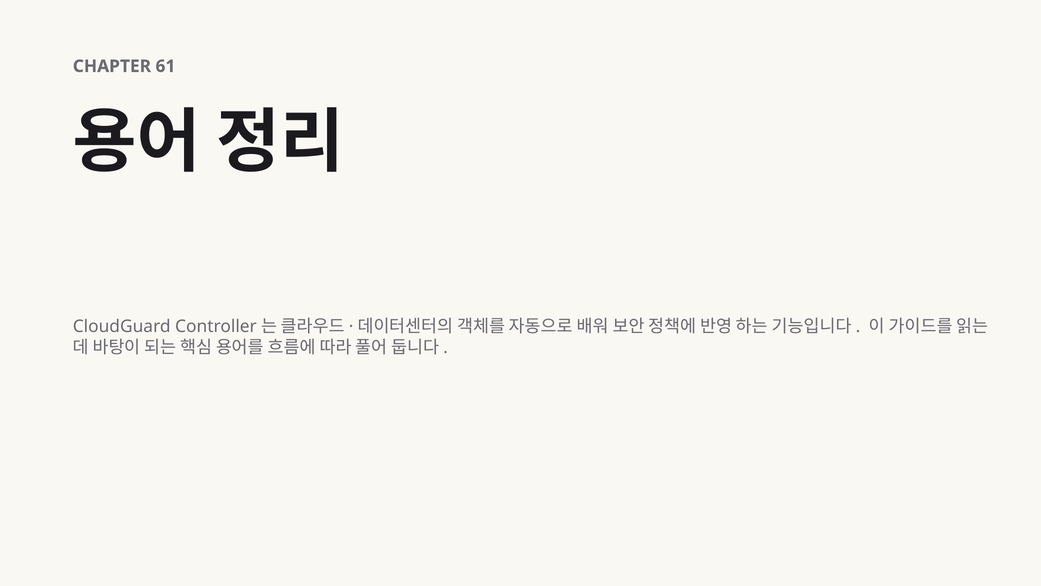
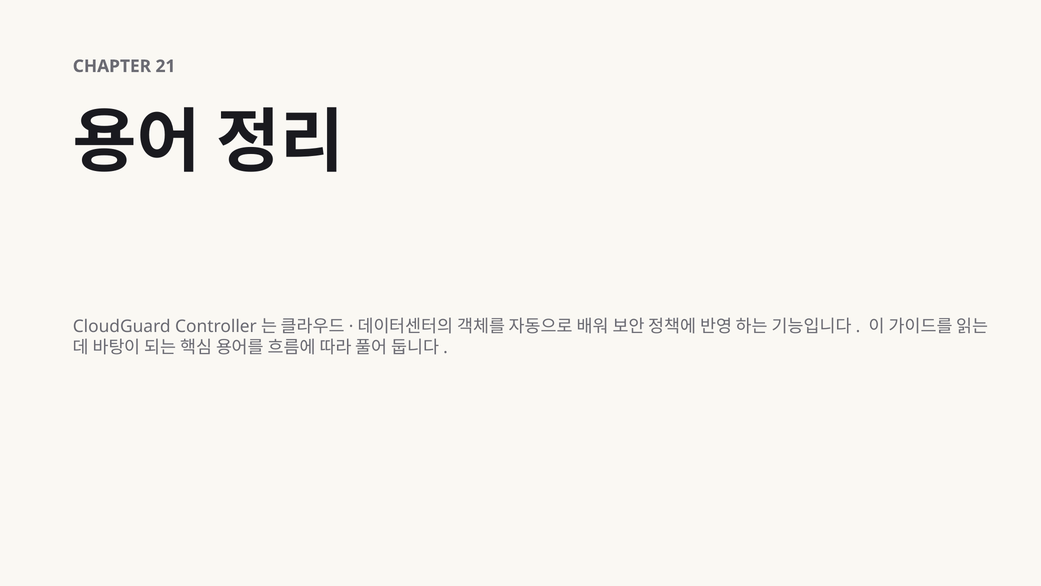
61: 61 -> 21
